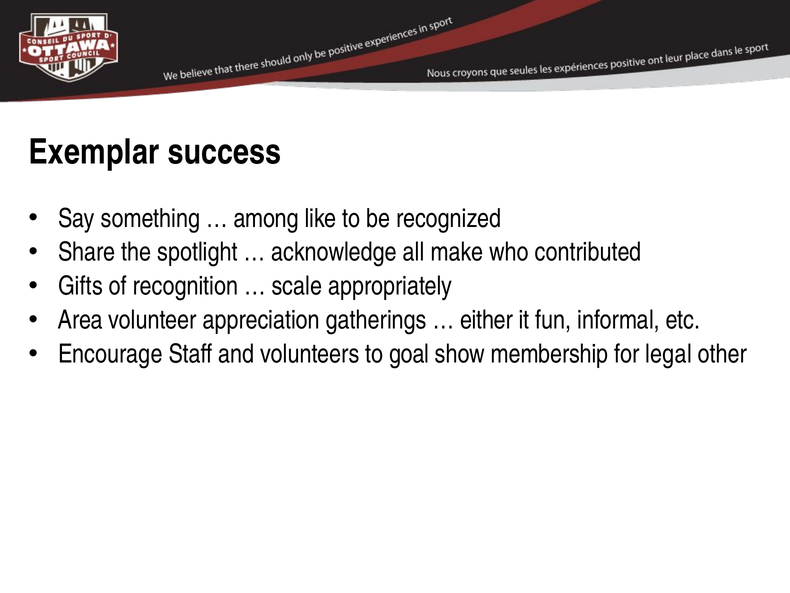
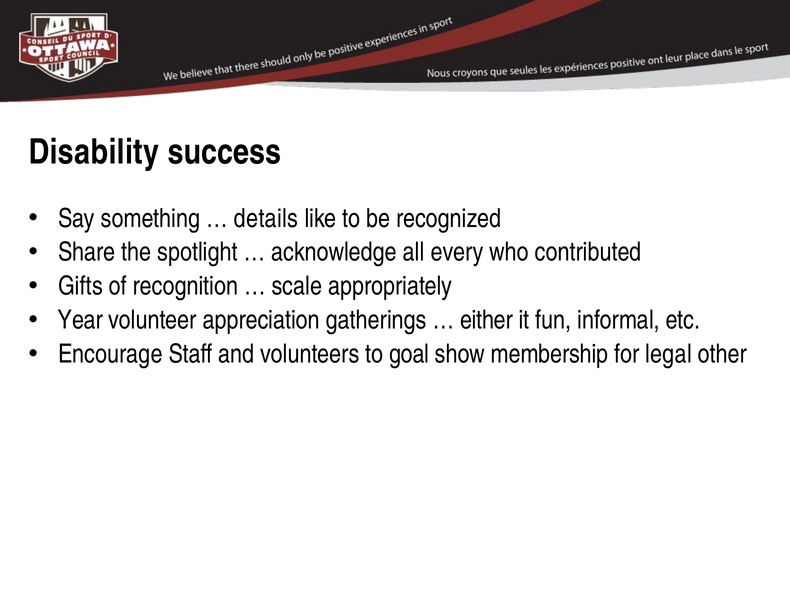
Exemplar: Exemplar -> Disability
among: among -> details
make: make -> every
Area: Area -> Year
